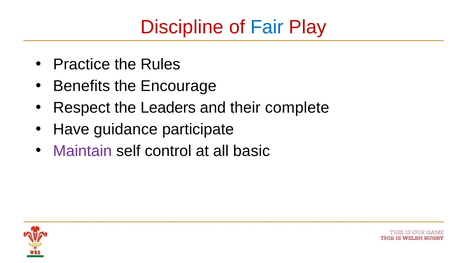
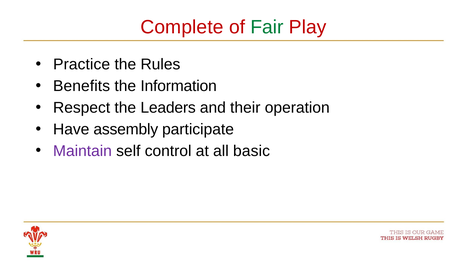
Discipline: Discipline -> Complete
Fair colour: blue -> green
Encourage: Encourage -> Information
complete: complete -> operation
guidance: guidance -> assembly
